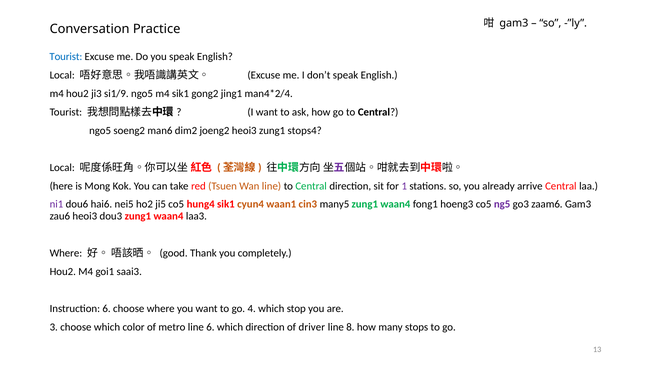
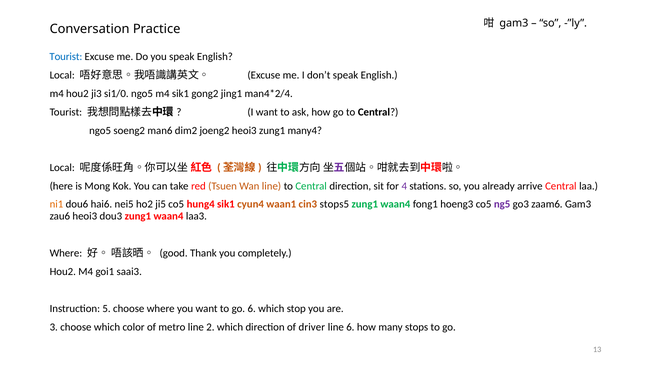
si1/9: si1/9 -> si1/0
stops4: stops4 -> many4
1: 1 -> 4
ni1 colour: purple -> orange
many5: many5 -> stops5
Instruction 6: 6 -> 5
go 4: 4 -> 6
line 6: 6 -> 2
line 8: 8 -> 6
